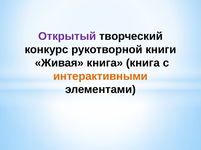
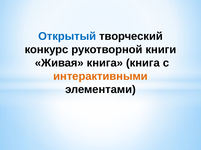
Открытый colour: purple -> blue
